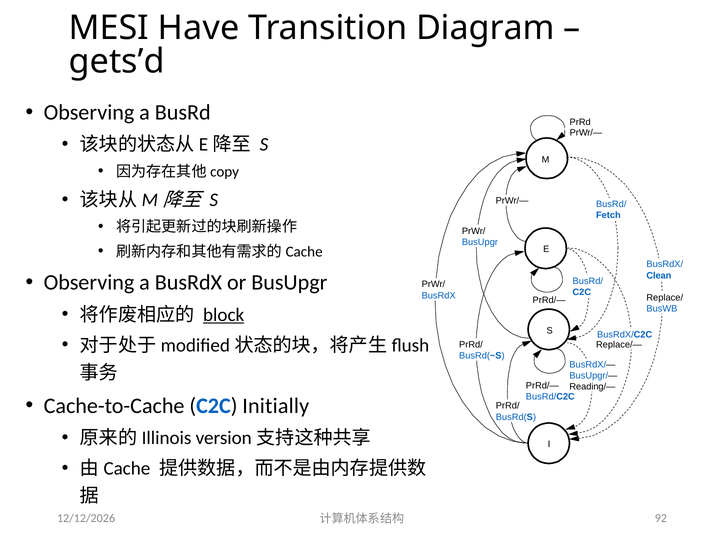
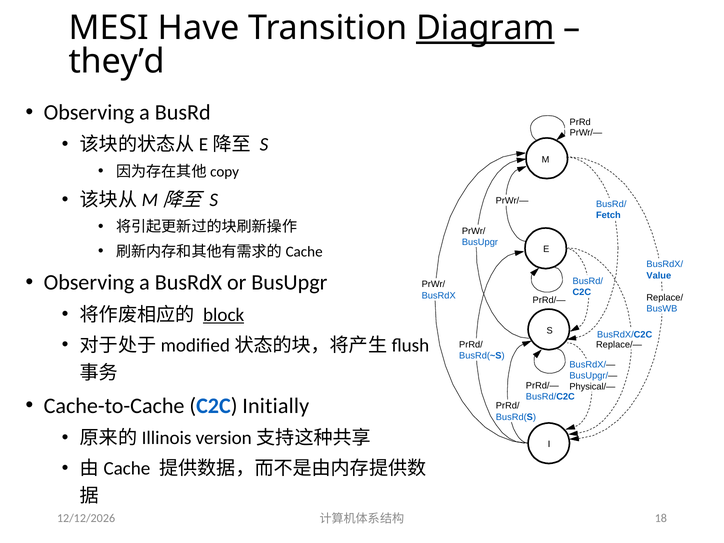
Diagram underline: none -> present
gets’d: gets’d -> they’d
Clean: Clean -> Value
Reading/—: Reading/— -> Physical/—
92: 92 -> 18
